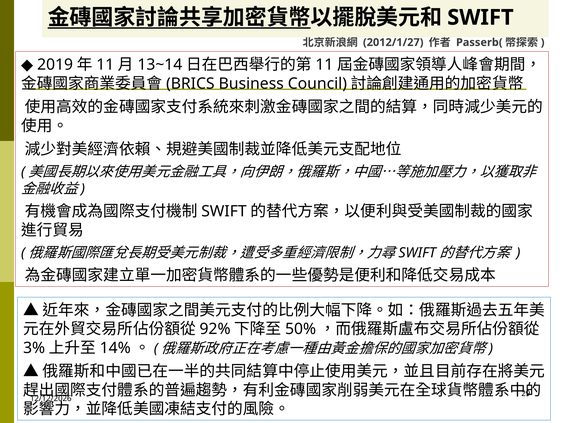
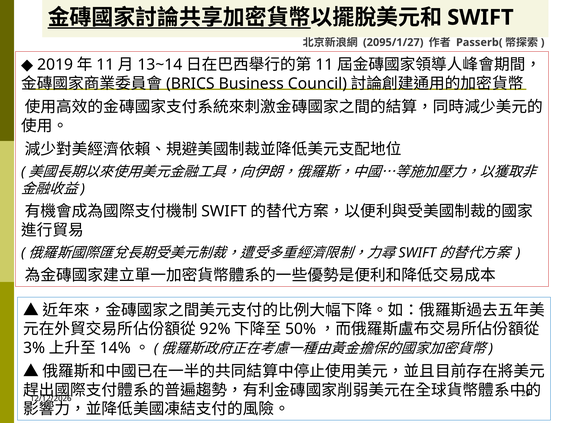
2012/1/27: 2012/1/27 -> 2095/1/27
